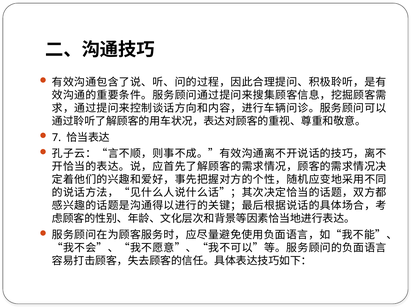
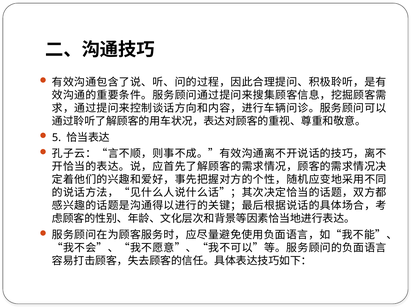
7: 7 -> 5
